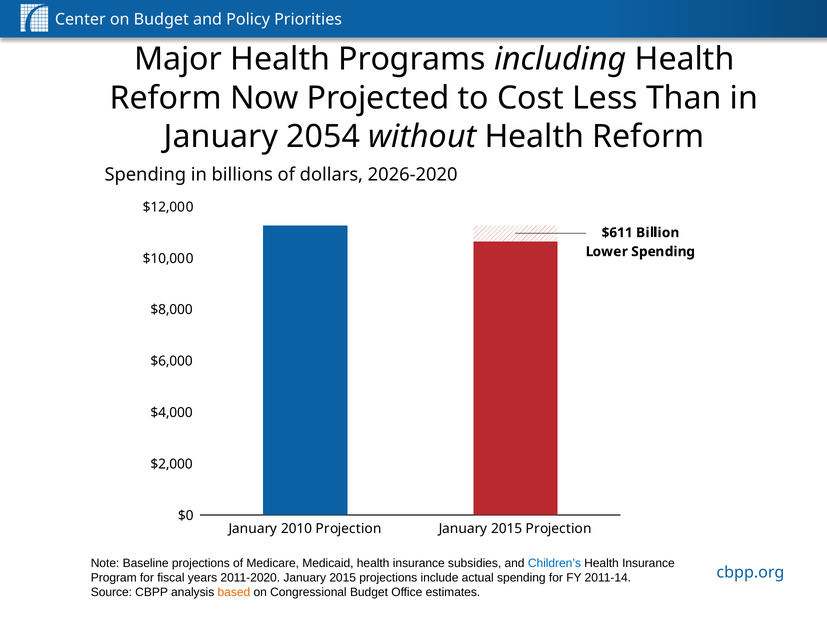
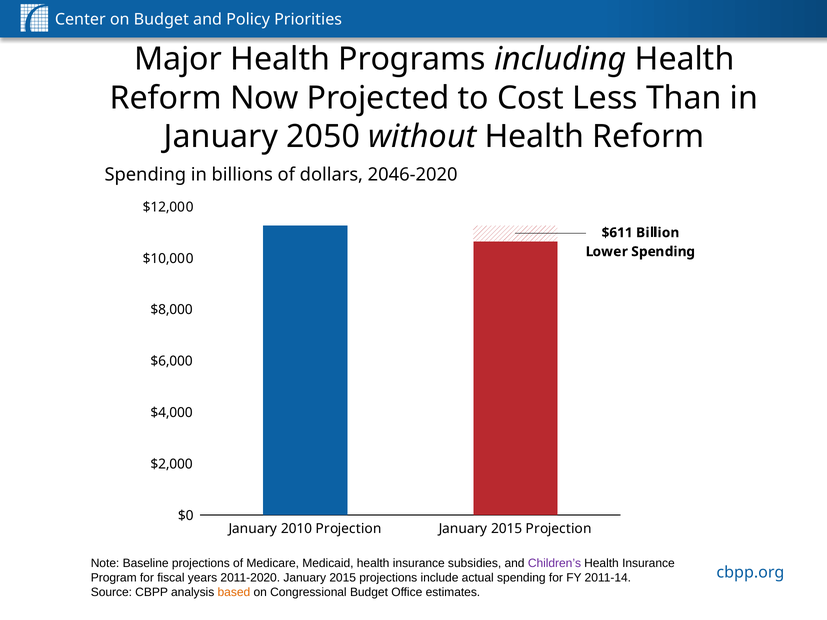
2054: 2054 -> 2050
2026-2020: 2026-2020 -> 2046-2020
Children’s colour: blue -> purple
